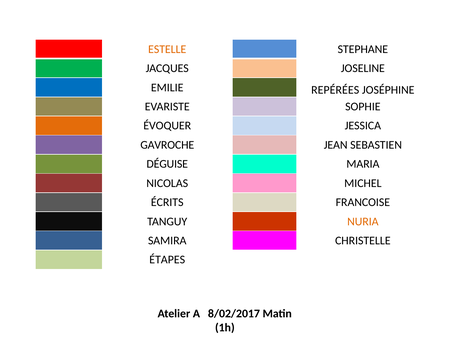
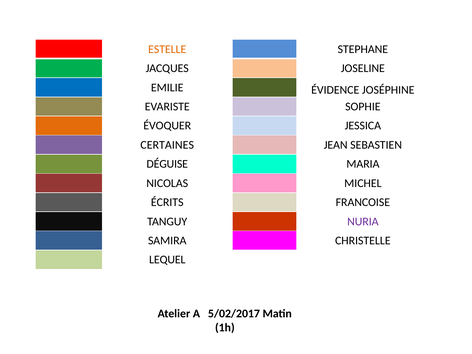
REPÉRÉES: REPÉRÉES -> ÉVIDENCE
GAVROCHE: GAVROCHE -> CERTAINES
NURIA colour: orange -> purple
ÉTAPES: ÉTAPES -> LEQUEL
8/02/2017: 8/02/2017 -> 5/02/2017
